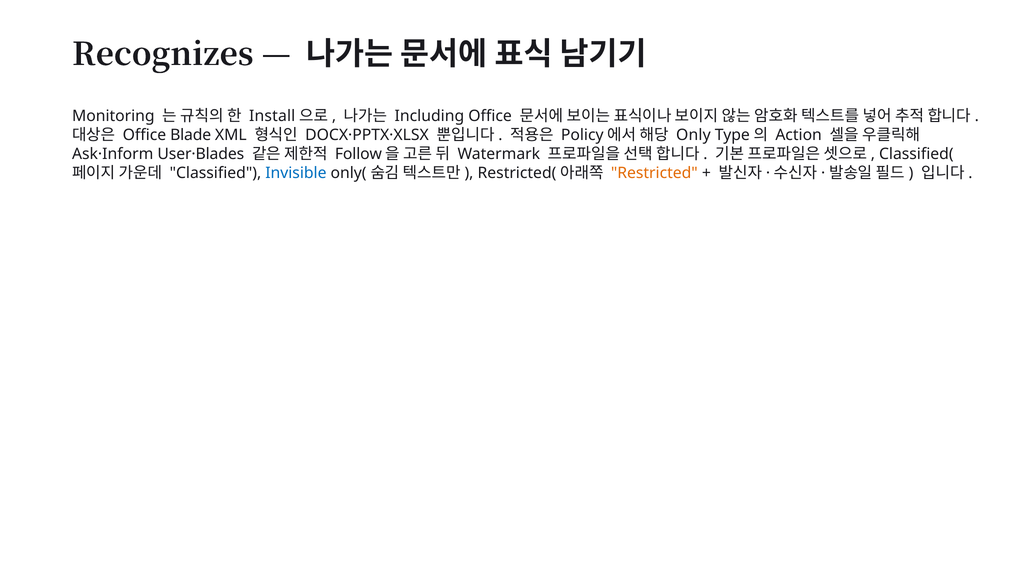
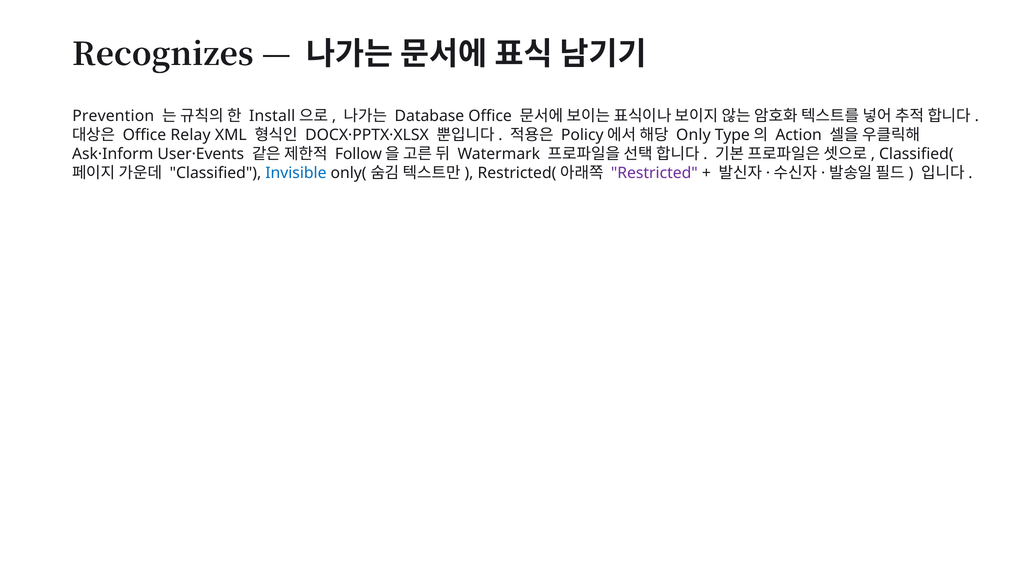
Monitoring: Monitoring -> Prevention
Including: Including -> Database
Blade: Blade -> Relay
User·Blades: User·Blades -> User·Events
Restricted colour: orange -> purple
